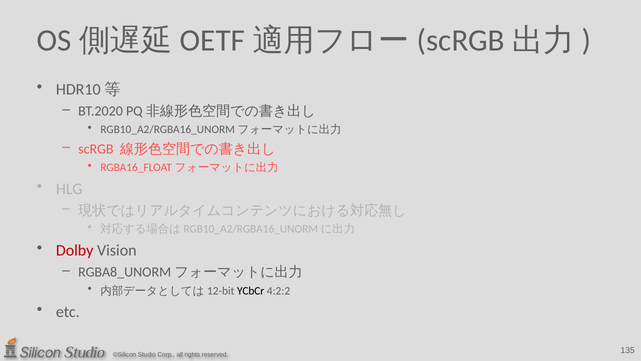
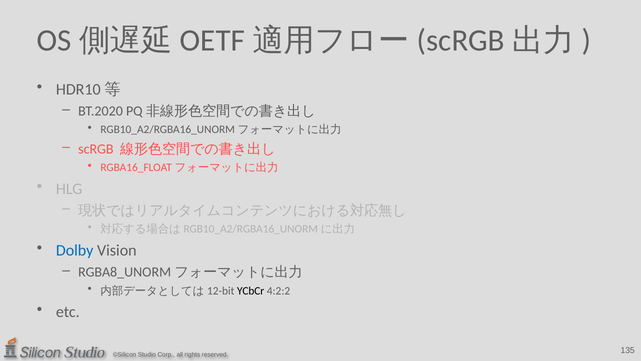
Dolby colour: red -> blue
